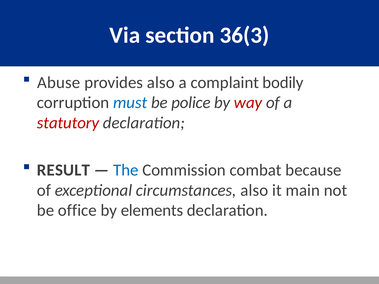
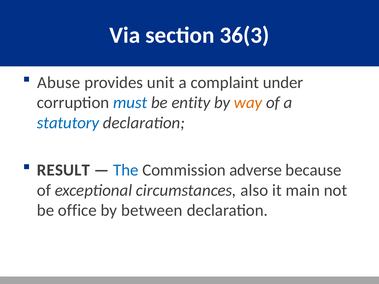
provides also: also -> unit
bodily: bodily -> under
police: police -> entity
way colour: red -> orange
statutory colour: red -> blue
combat: combat -> adverse
elements: elements -> between
